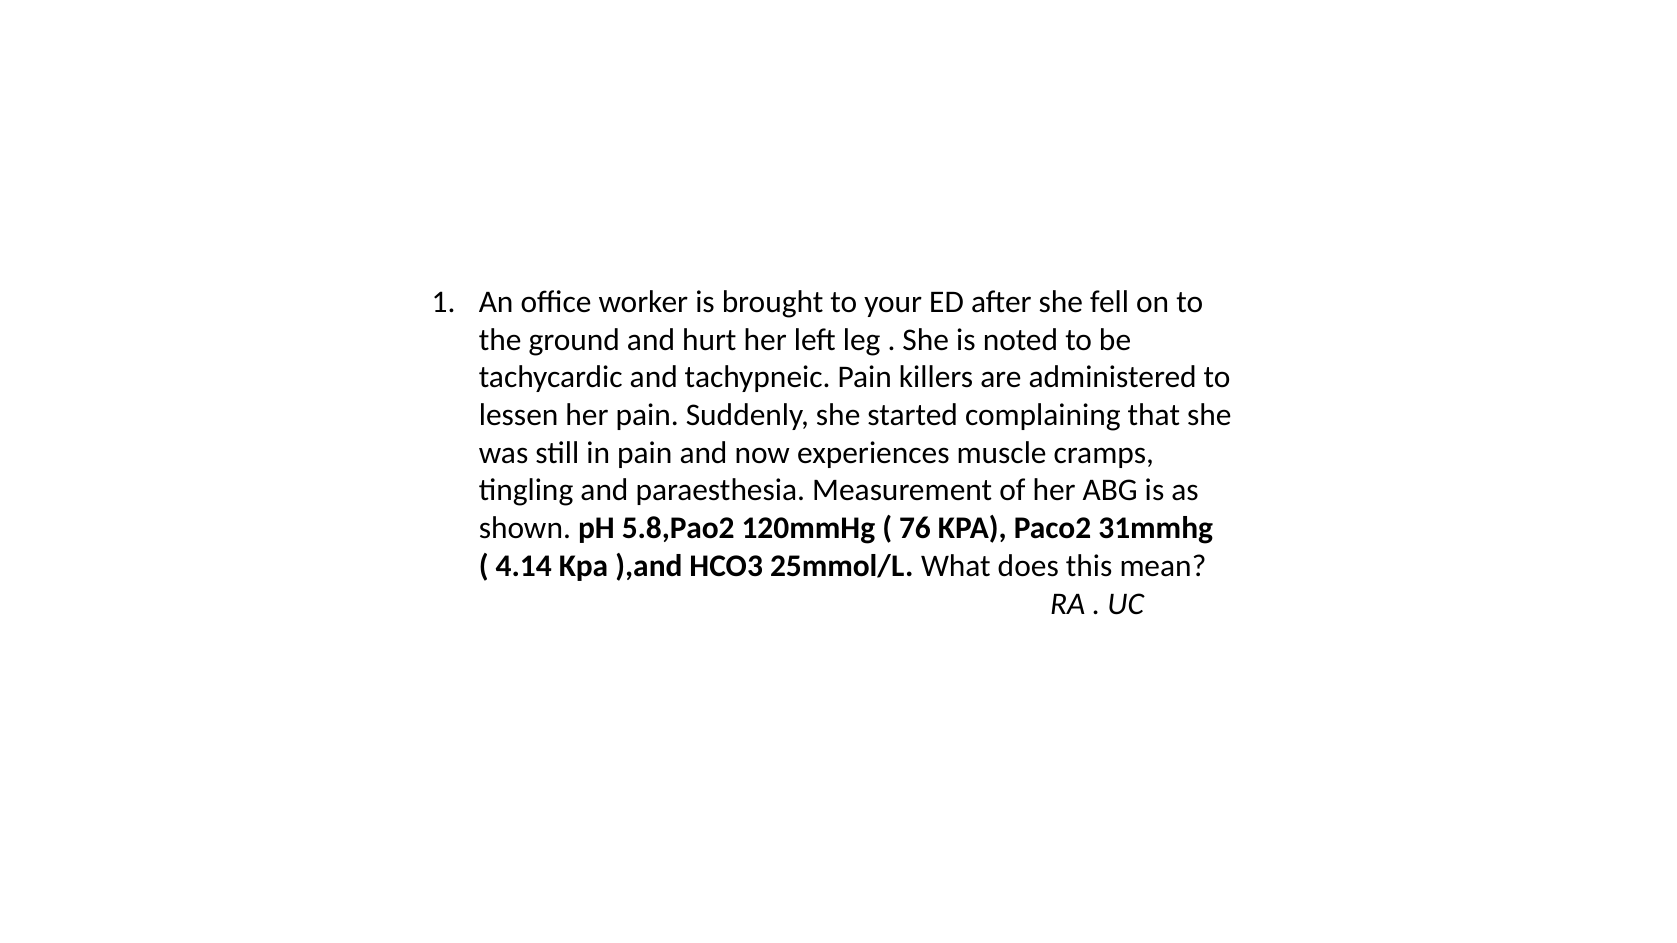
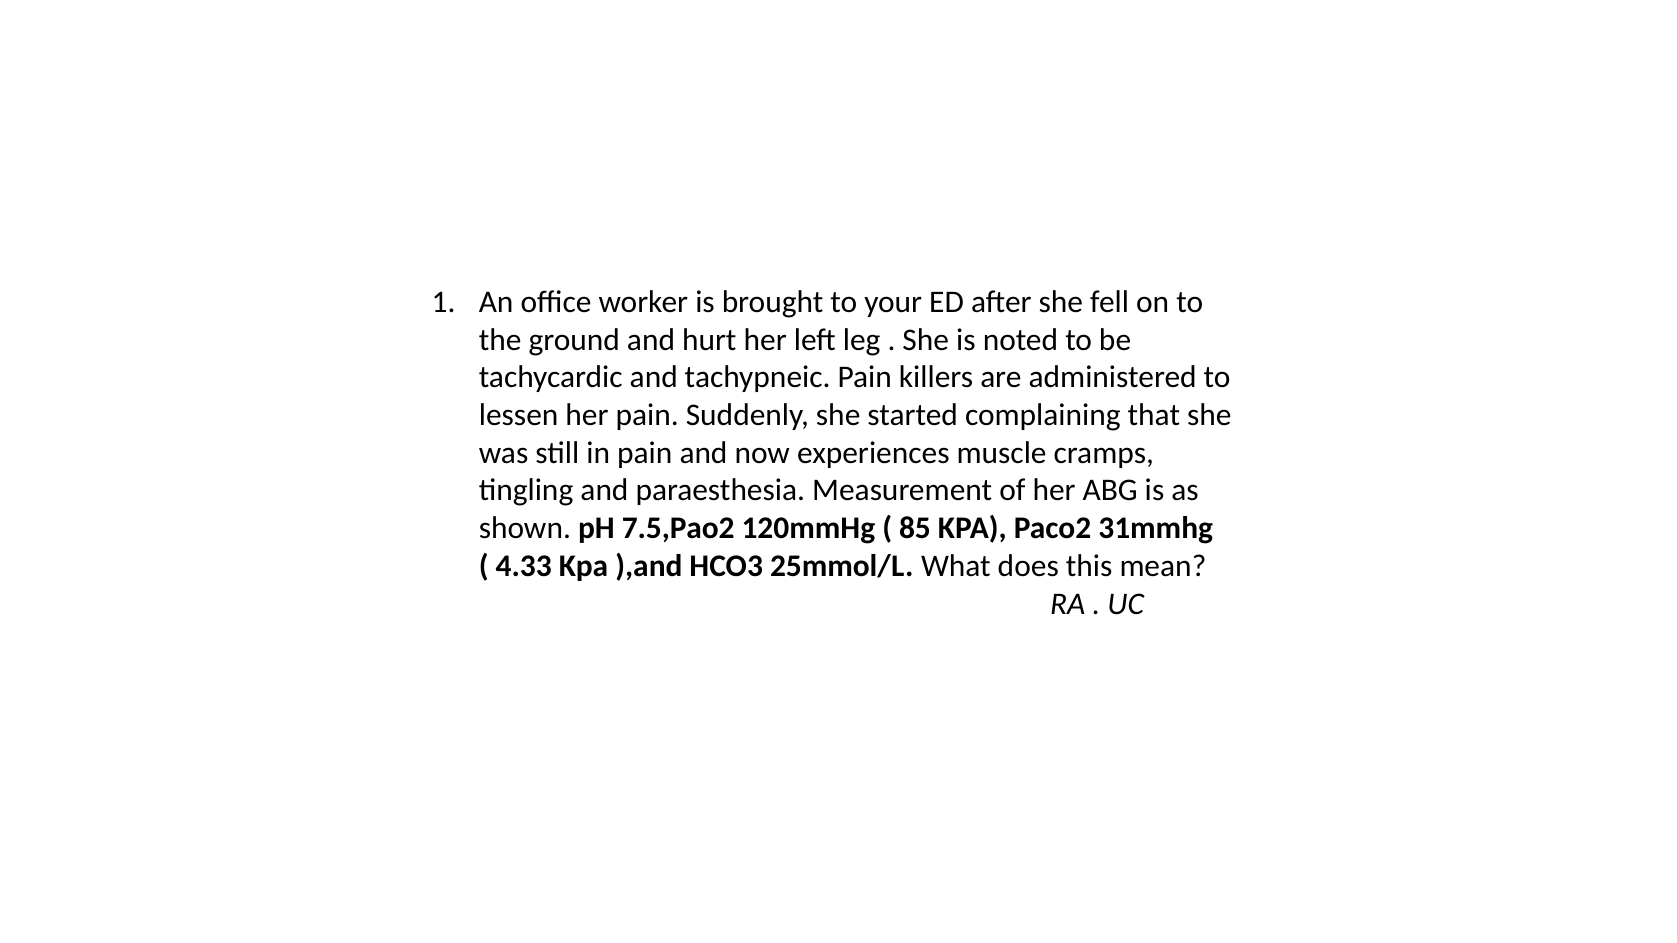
5.8,Pao2: 5.8,Pao2 -> 7.5,Pao2
76: 76 -> 85
4.14: 4.14 -> 4.33
